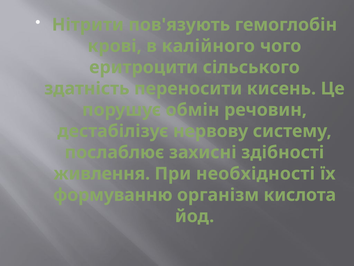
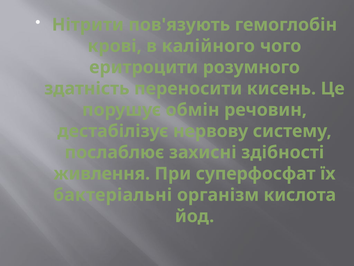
сільського: сільського -> розумного
необхідності: необхідності -> суперфосфат
формуванню: формуванню -> бактеріальні
